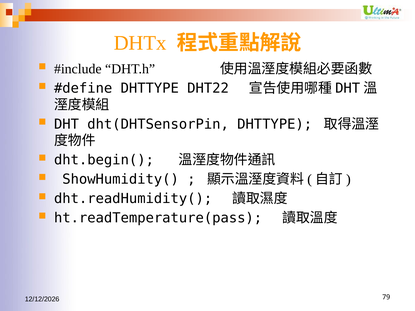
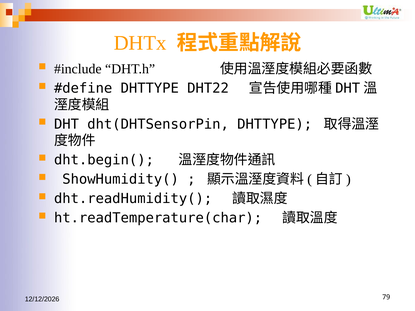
ht.readTemperature(pass: ht.readTemperature(pass -> ht.readTemperature(char
